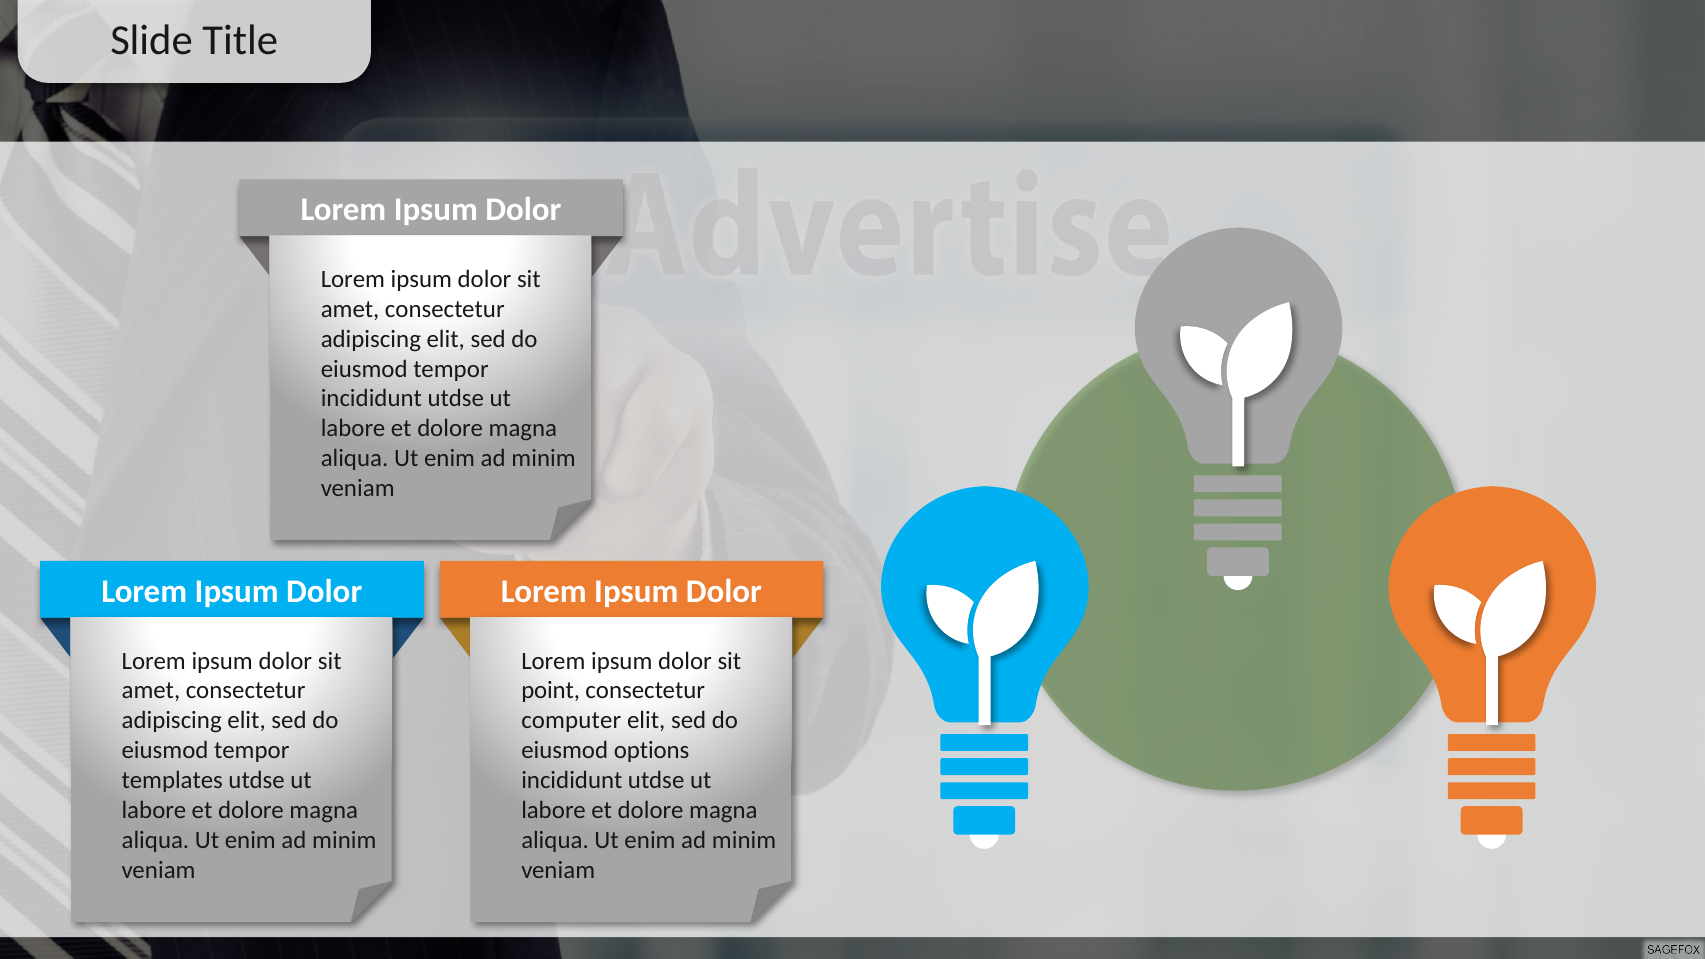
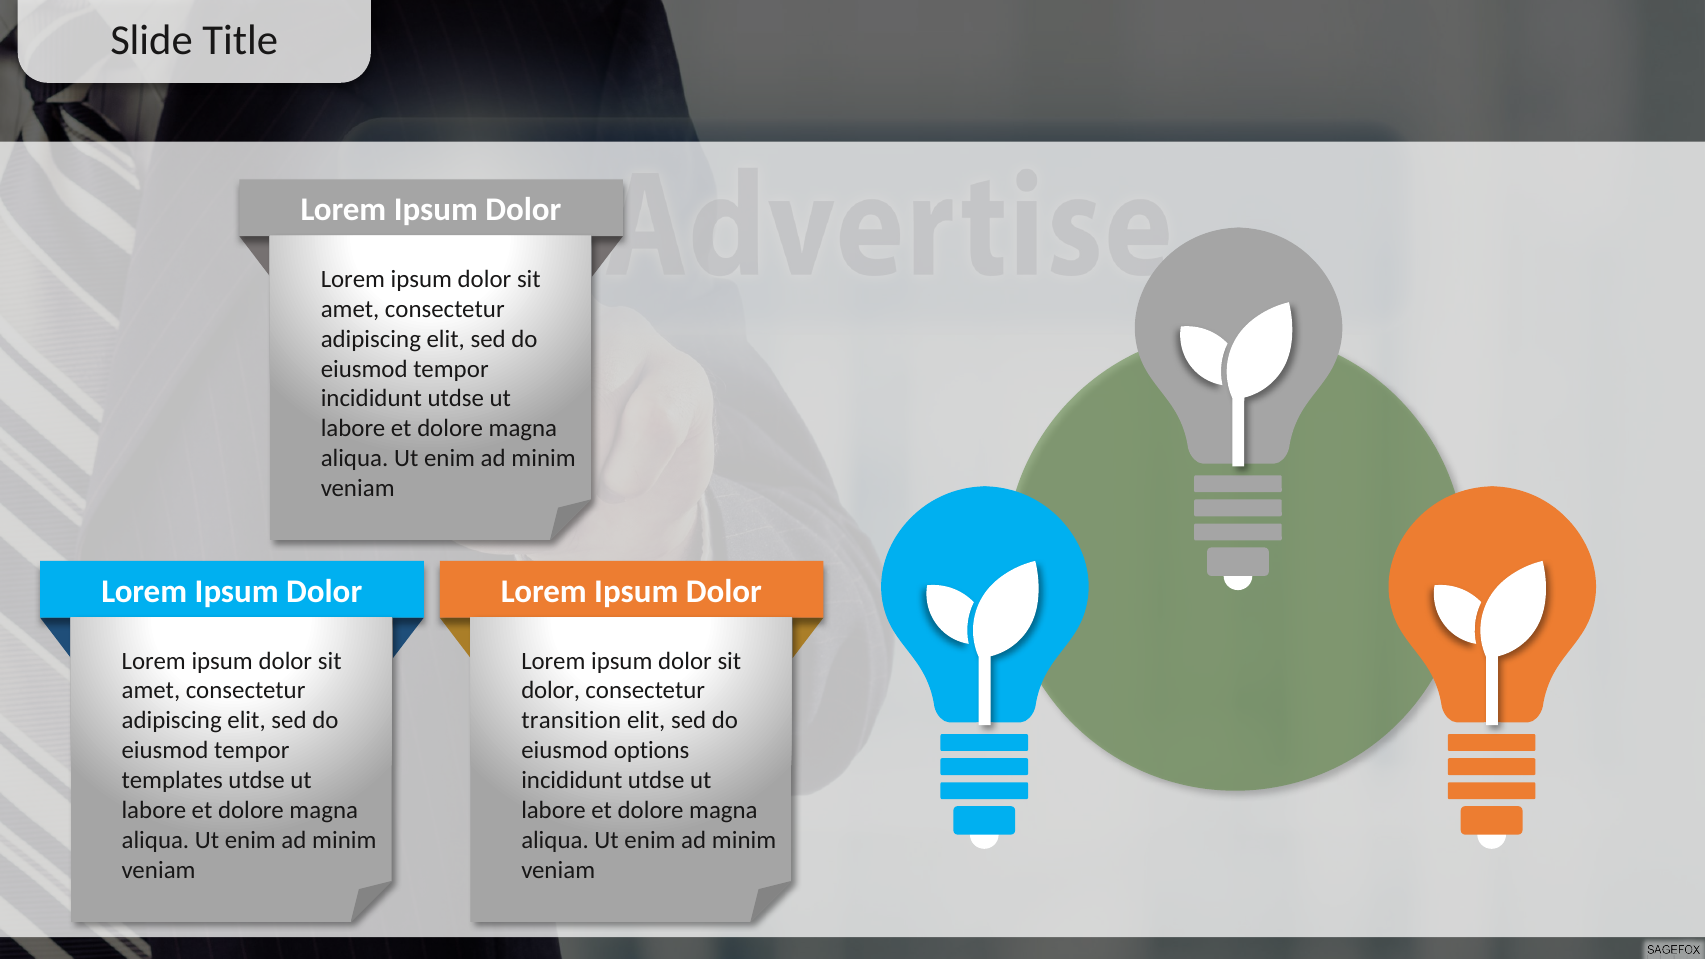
point at (551, 691): point -> dolor
computer: computer -> transition
